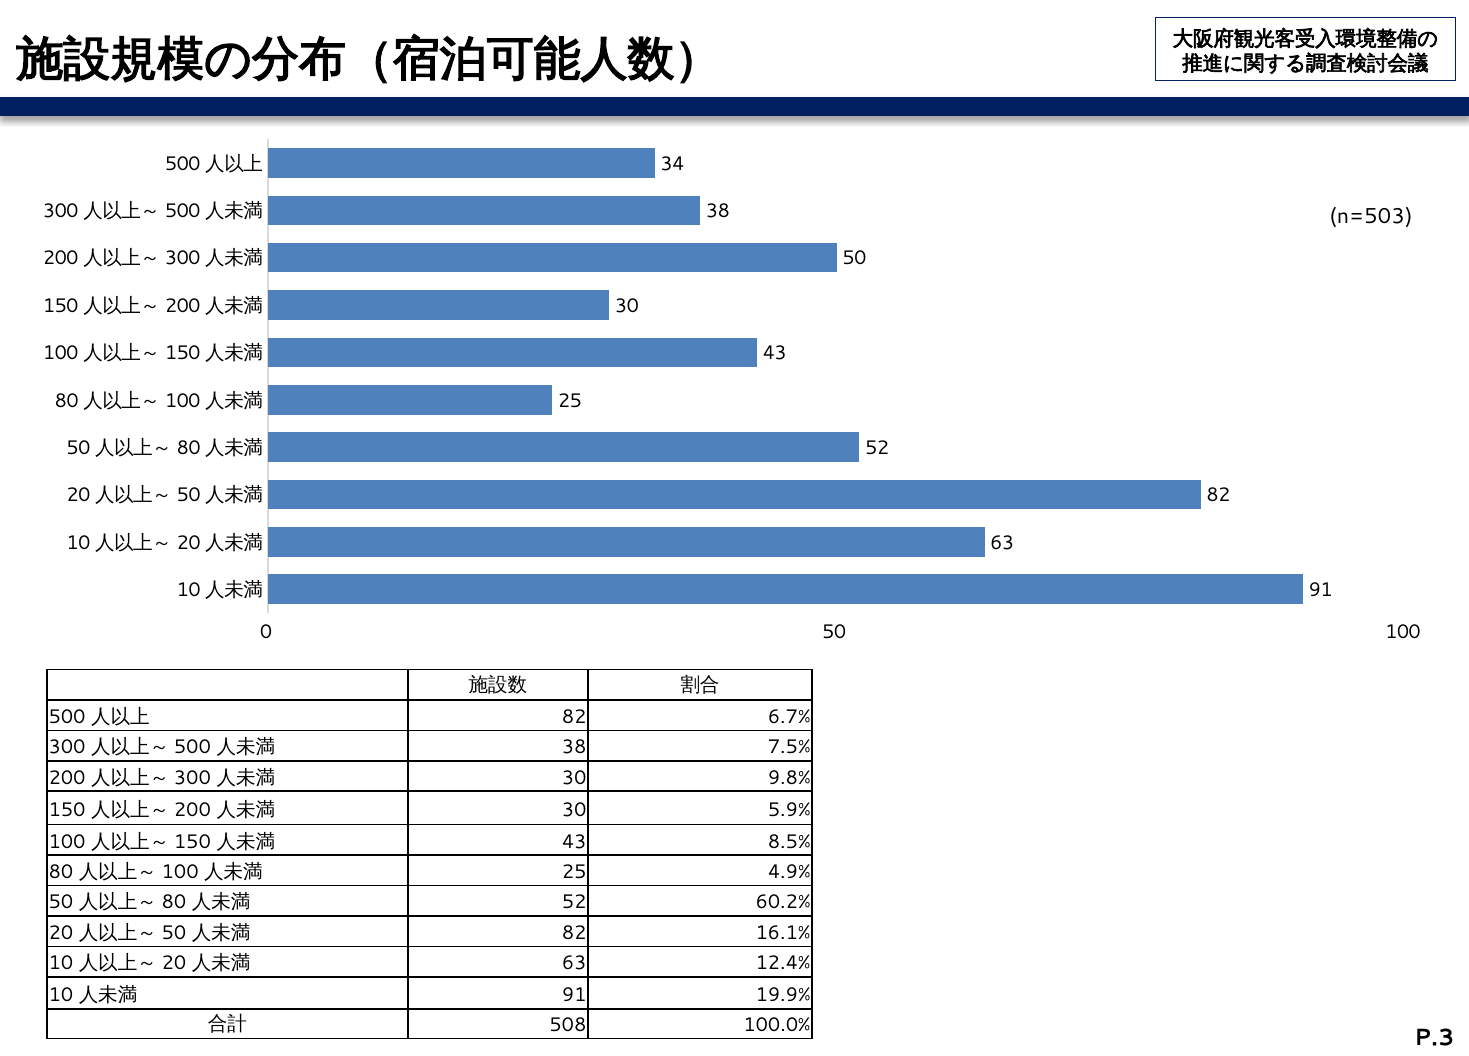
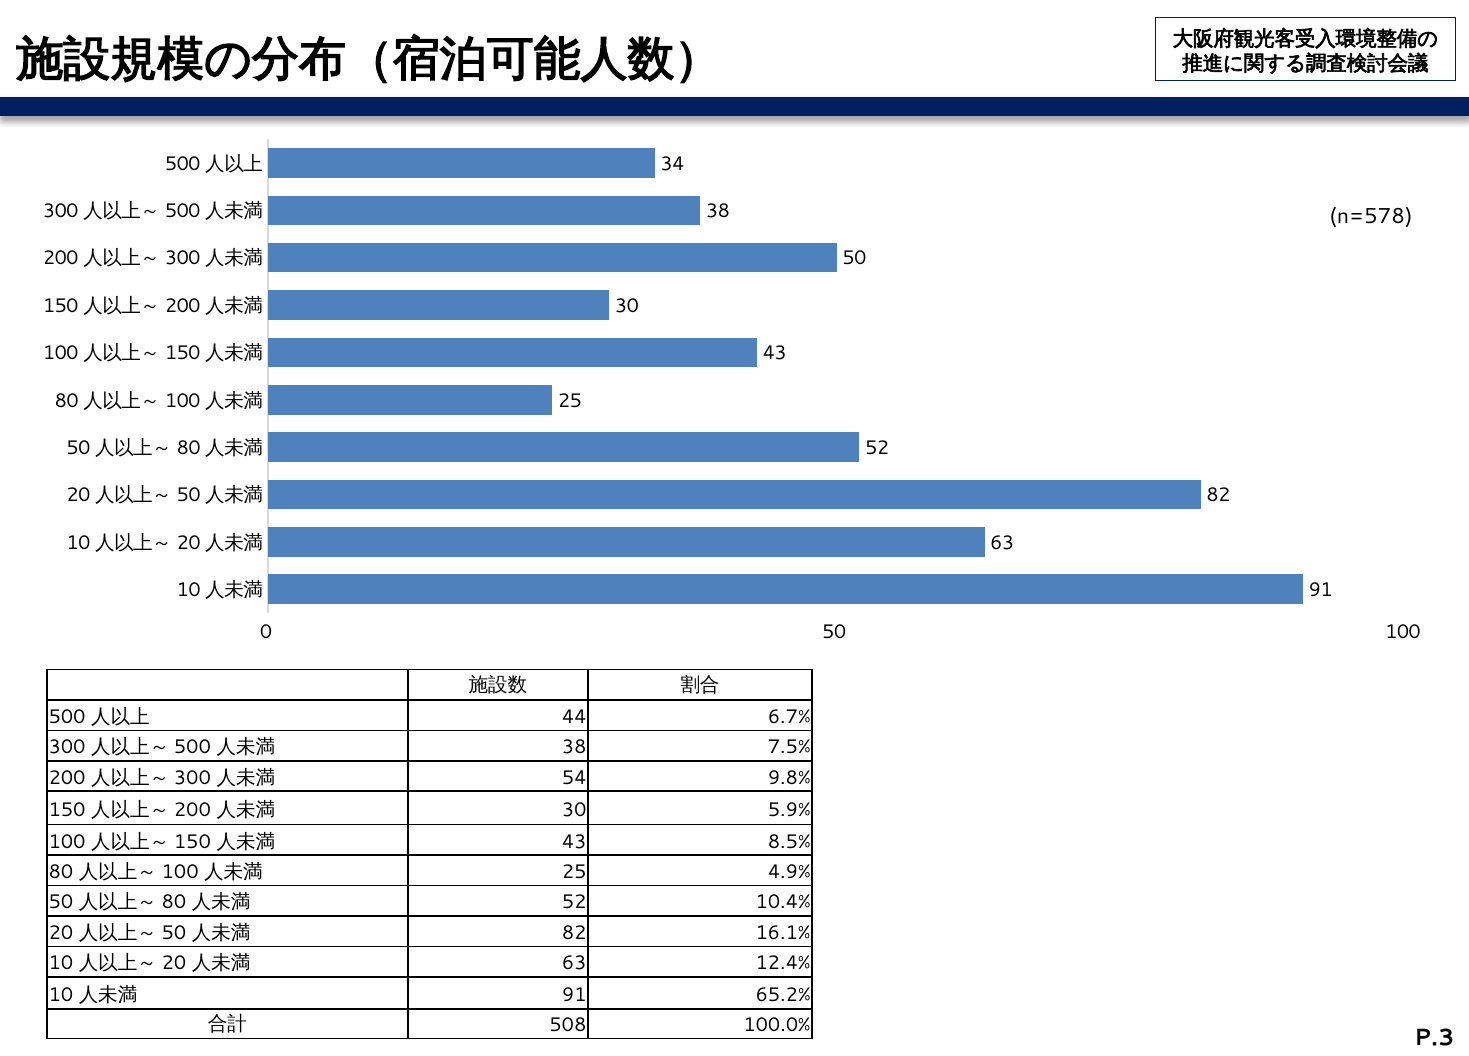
n=503: n=503 -> n=578
82 at (574, 717): 82 -> 44
30 at (574, 778): 30 -> 54
60.2%: 60.2% -> 10.4%
19.9%: 19.9% -> 65.2%
